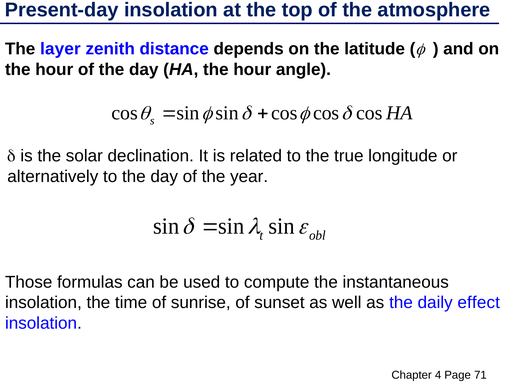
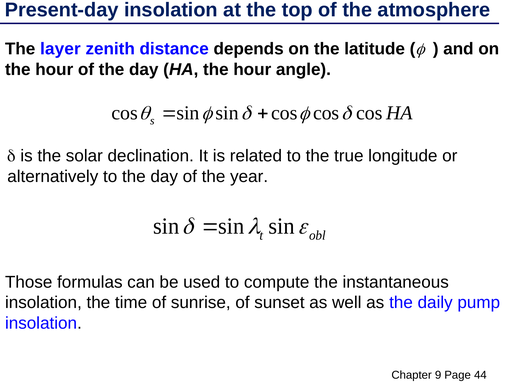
effect: effect -> pump
4: 4 -> 9
71: 71 -> 44
